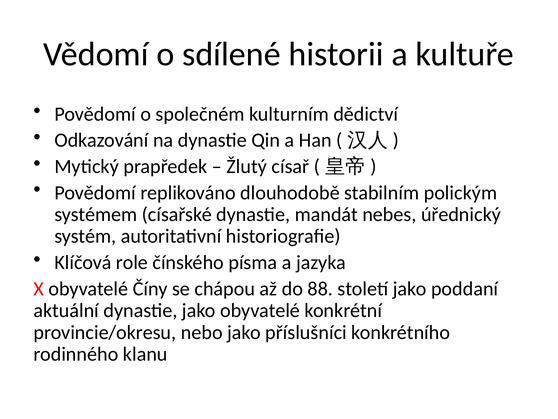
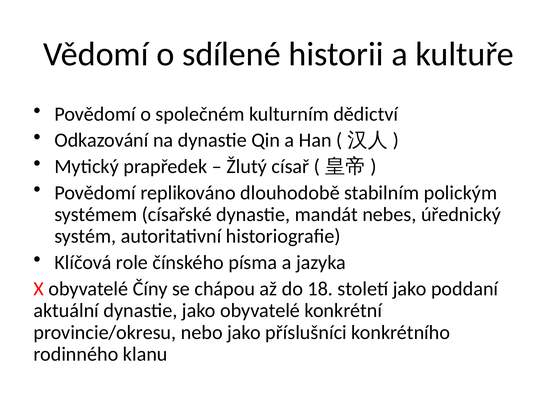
88: 88 -> 18
